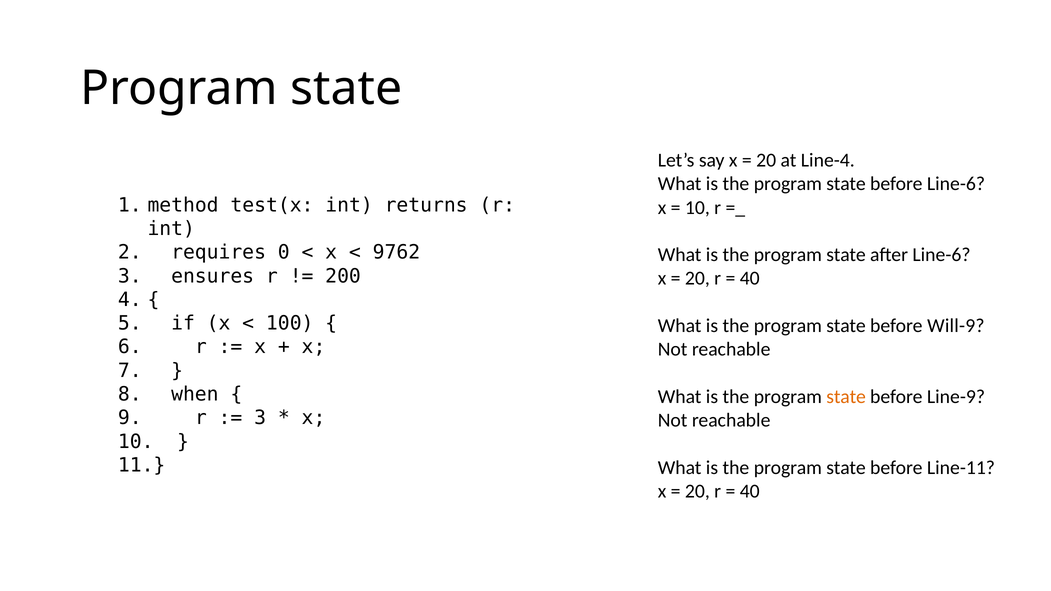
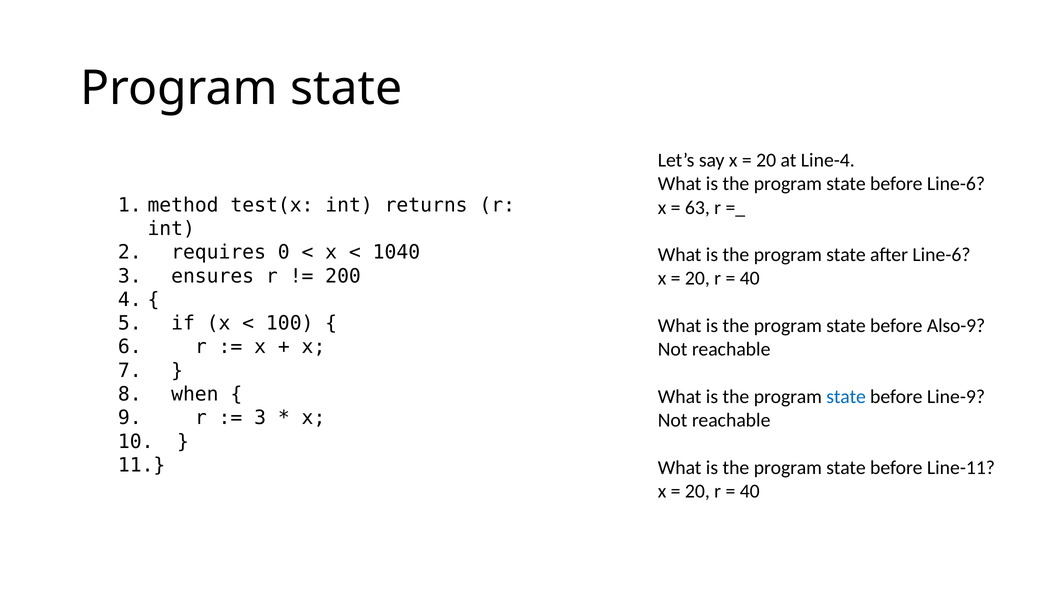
10 at (697, 208): 10 -> 63
9762: 9762 -> 1040
Will-9: Will-9 -> Also-9
state at (846, 397) colour: orange -> blue
